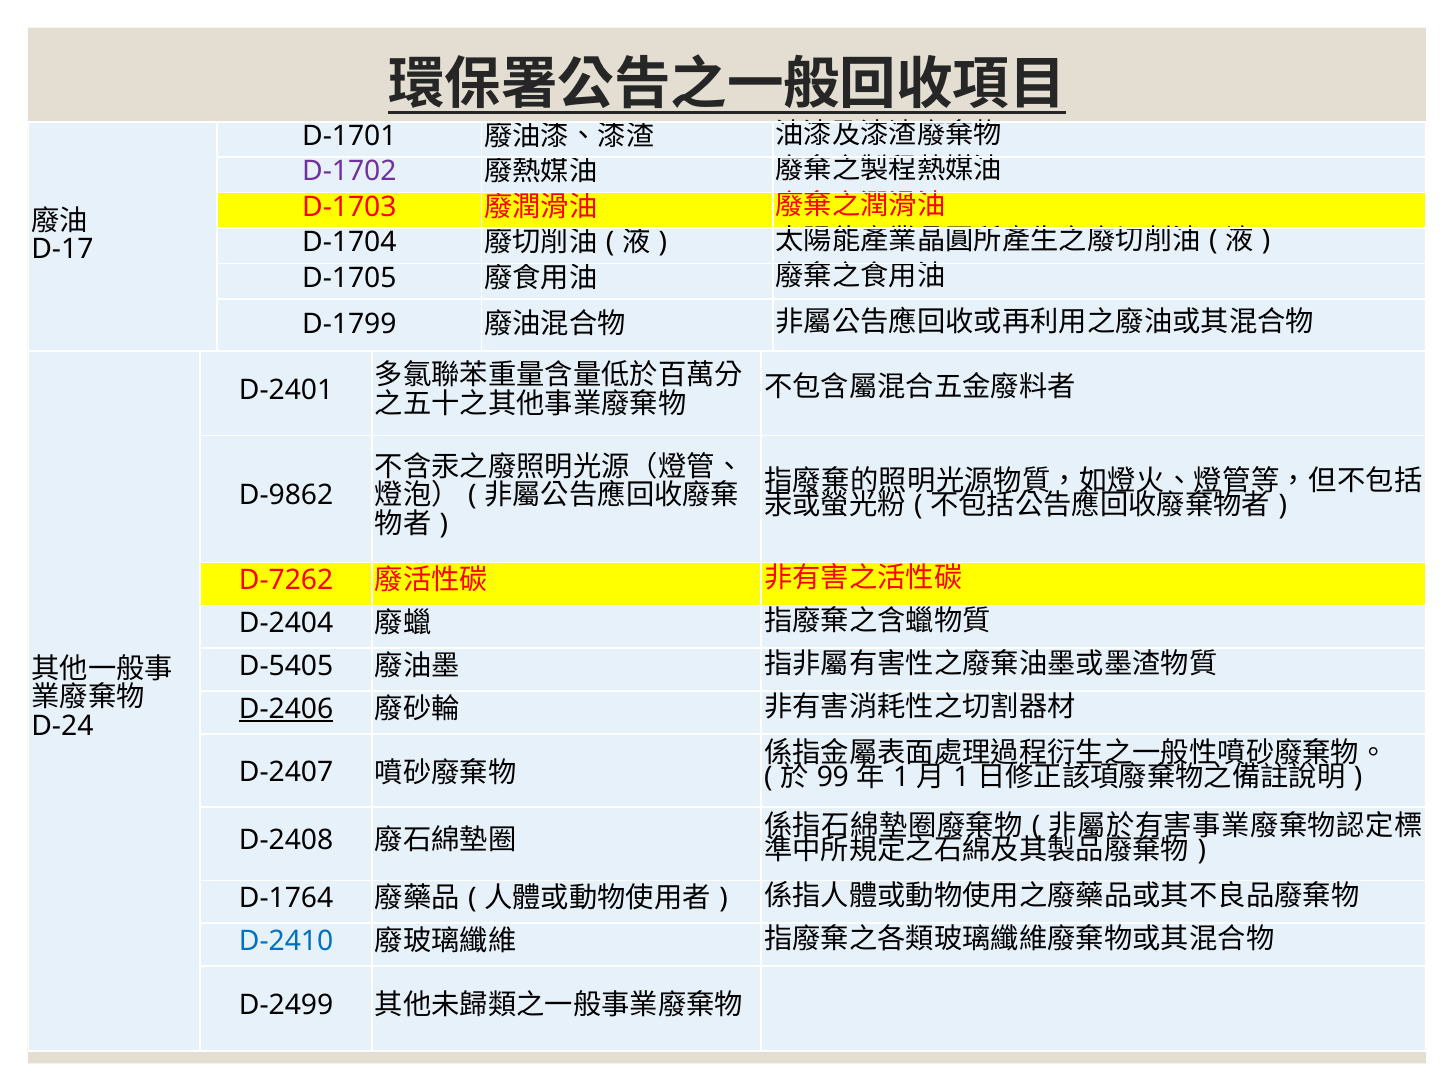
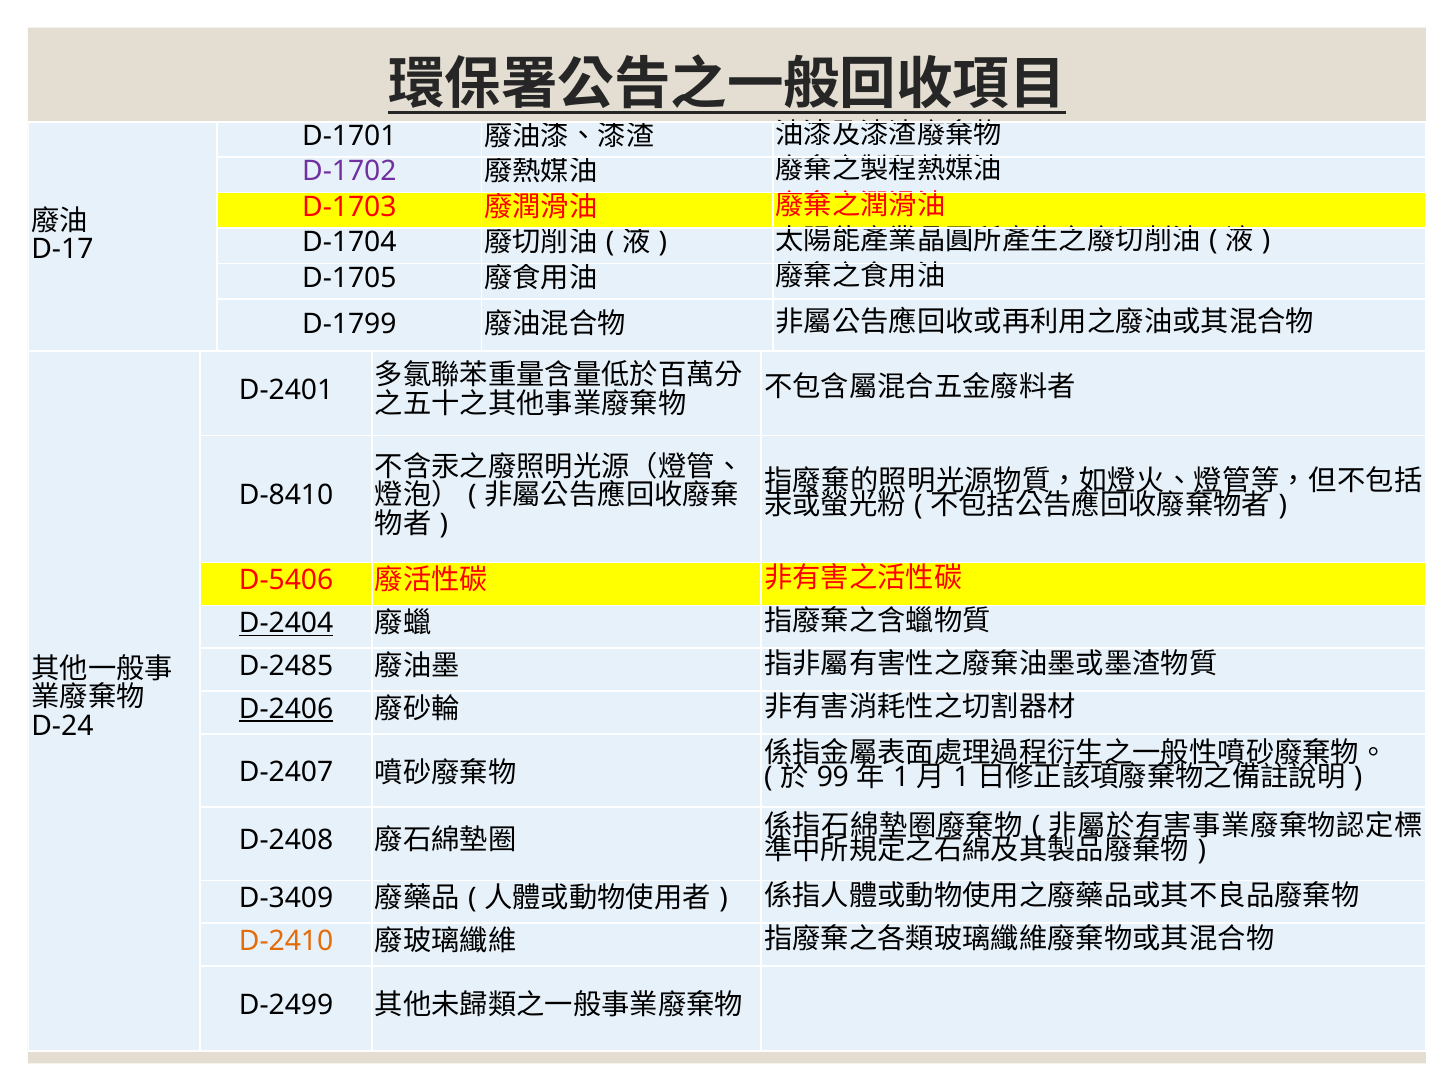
D-9862: D-9862 -> D-8410
D-7262: D-7262 -> D-5406
D-2404 underline: none -> present
D-5405: D-5405 -> D-2485
D-1764: D-1764 -> D-3409
D-2410 colour: blue -> orange
